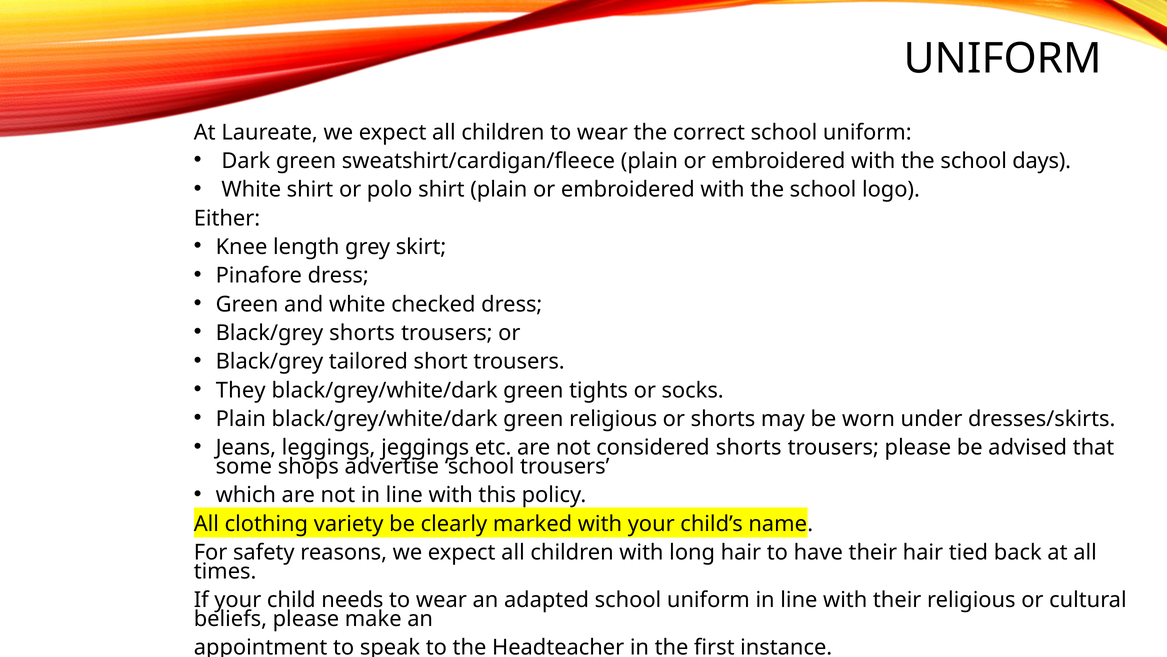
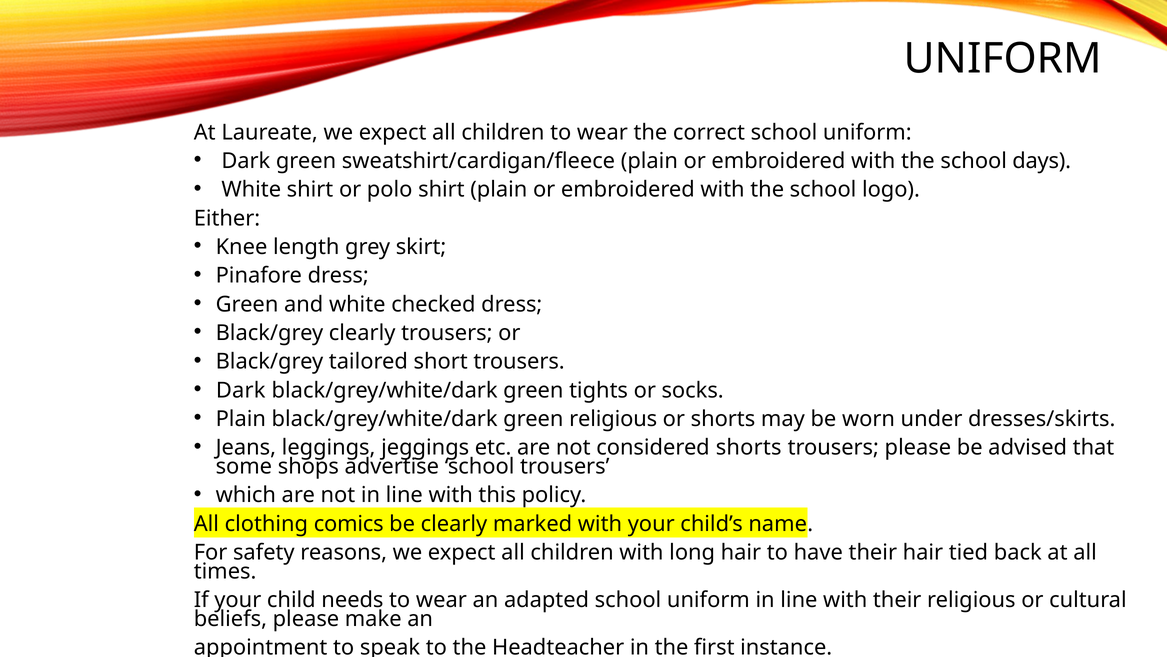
Black/grey shorts: shorts -> clearly
They at (241, 390): They -> Dark
variety: variety -> comics
